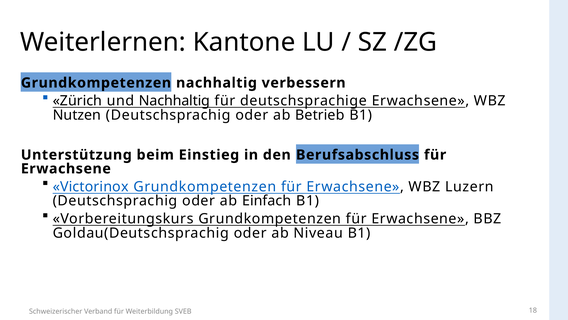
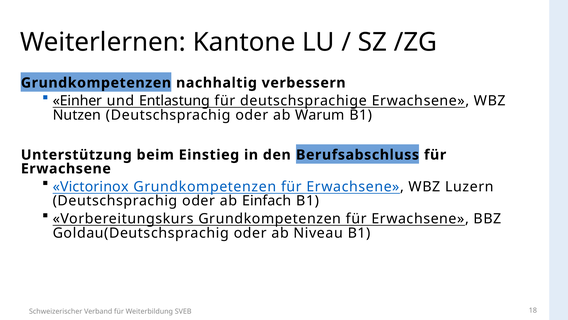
Zürich: Zürich -> Einher
und Nachhaltig: Nachhaltig -> Entlastung
Betrieb: Betrieb -> Warum
